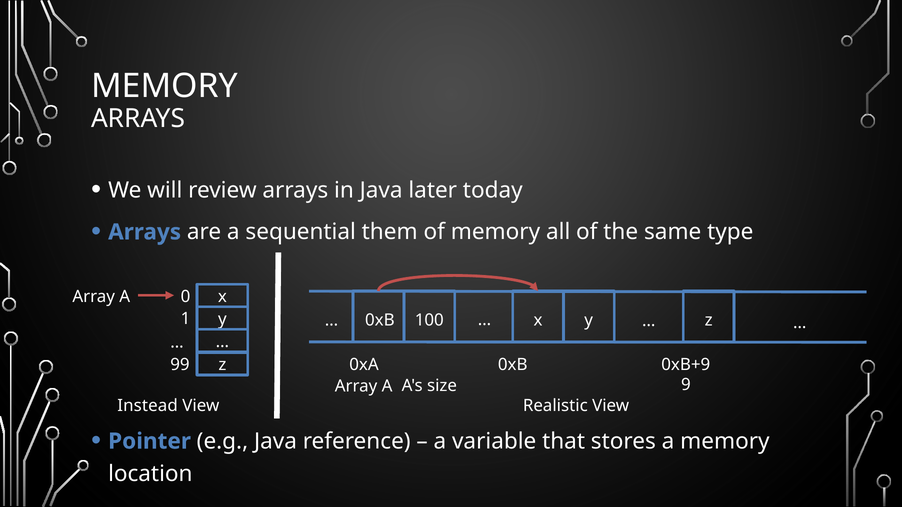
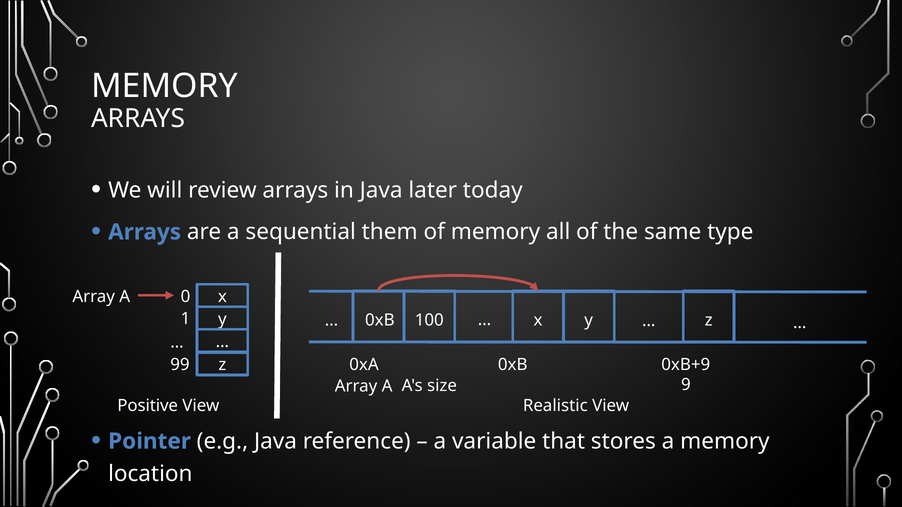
Instead: Instead -> Positive
